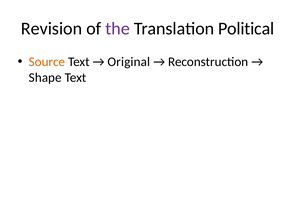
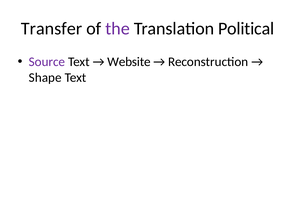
Revision: Revision -> Transfer
Source colour: orange -> purple
Original: Original -> Website
